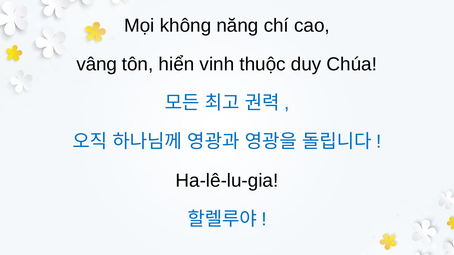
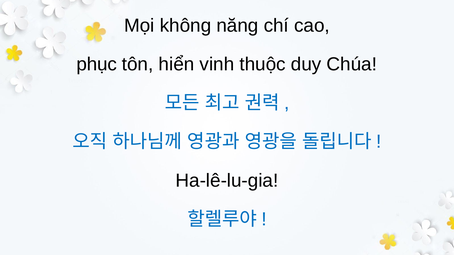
vâng: vâng -> phục
